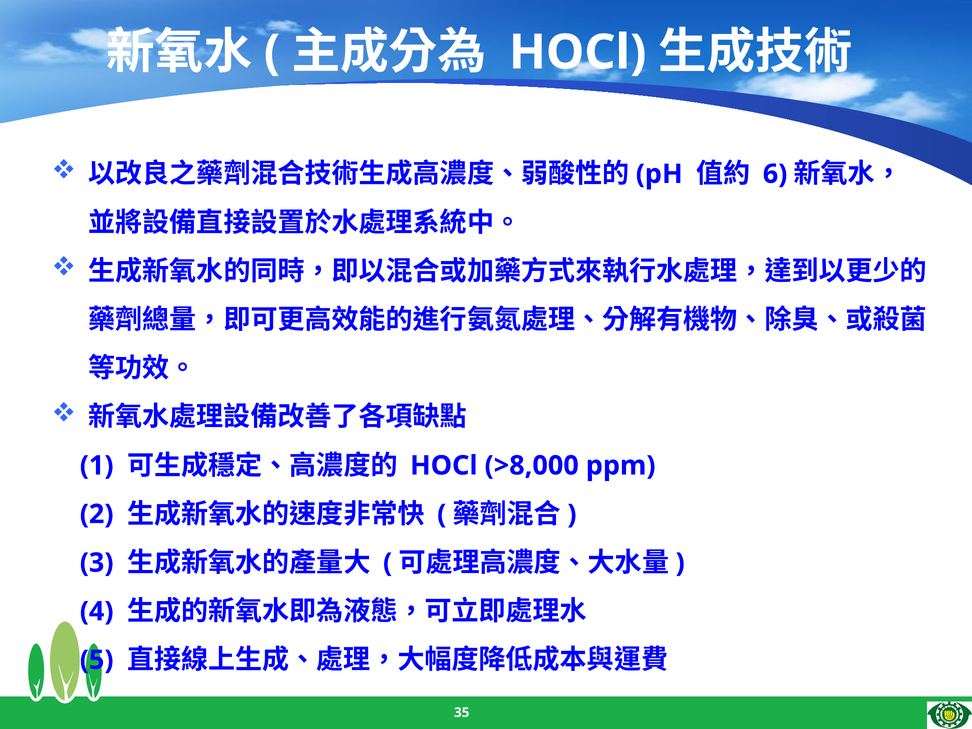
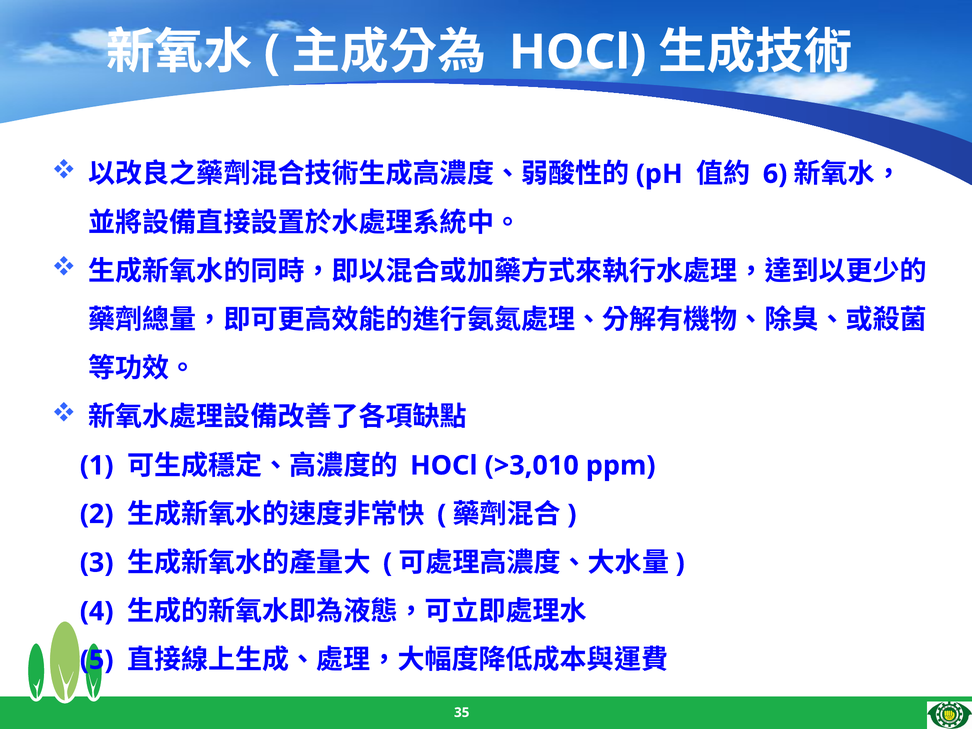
>8,000: >8,000 -> >3,010
